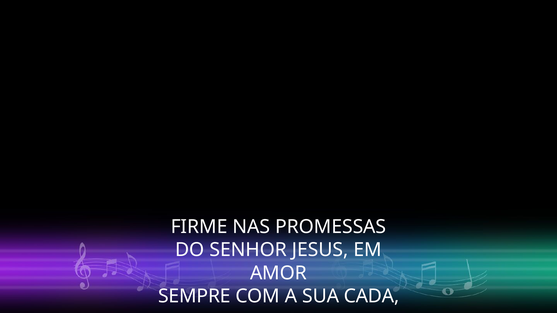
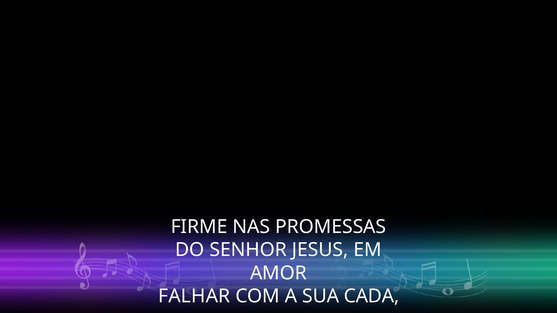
SEMPRE: SEMPRE -> FALHAR
